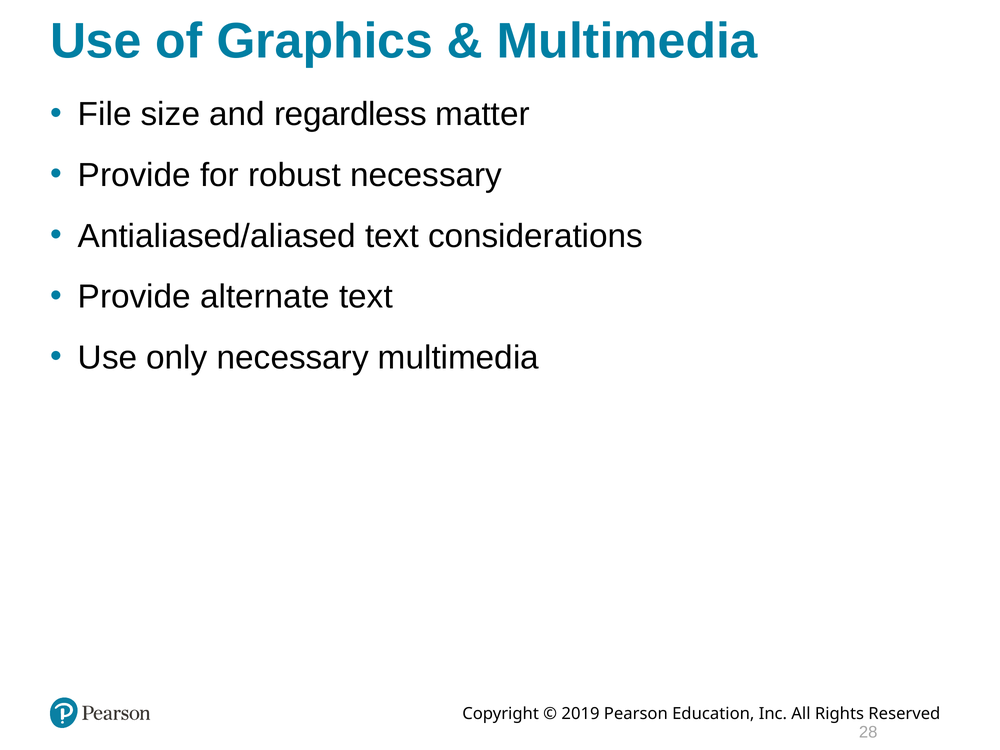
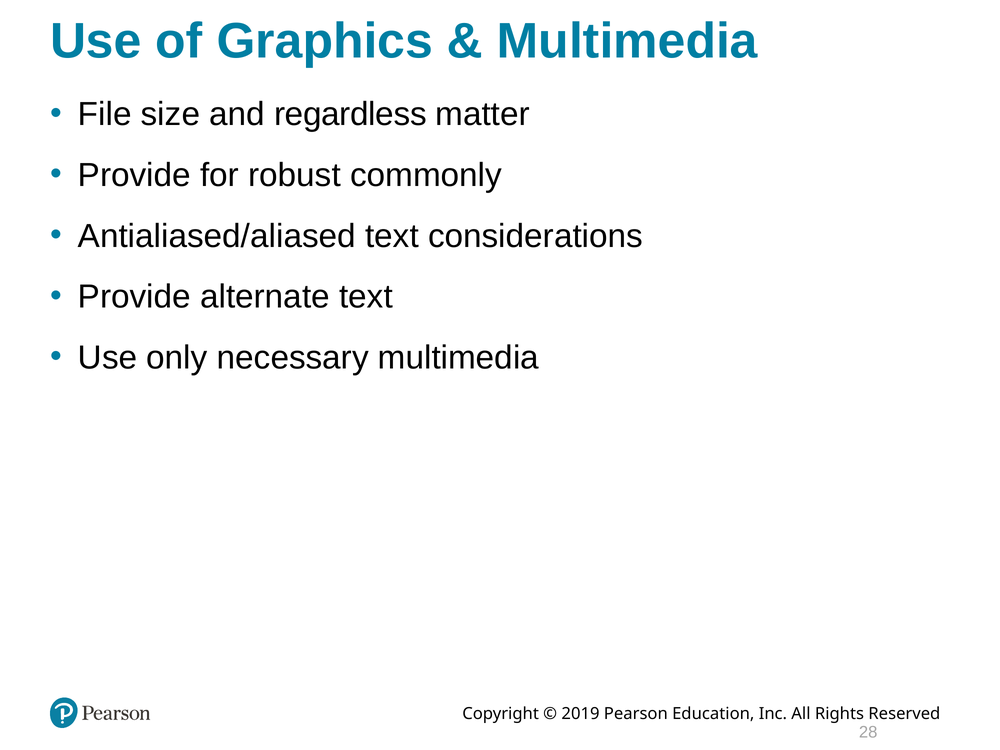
robust necessary: necessary -> commonly
